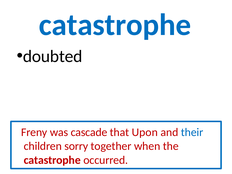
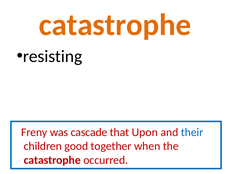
catastrophe at (115, 25) colour: blue -> orange
doubted: doubted -> resisting
sorry: sorry -> good
